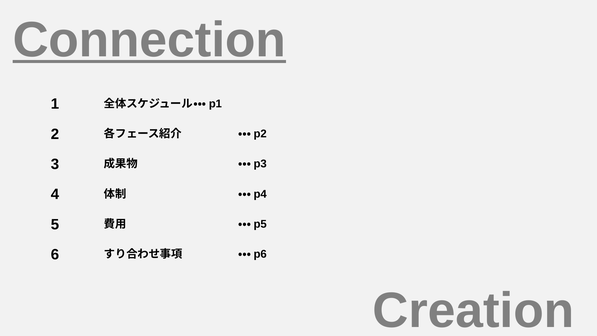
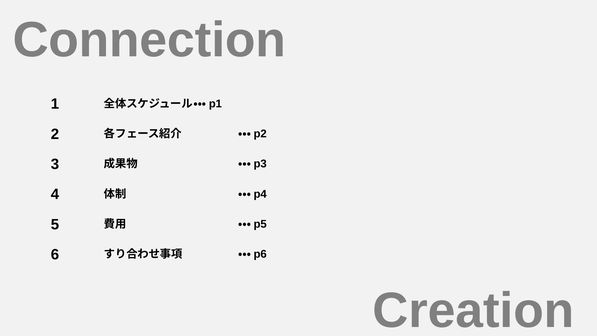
Connection underline: present -> none
